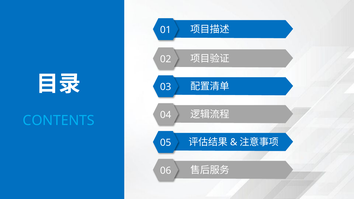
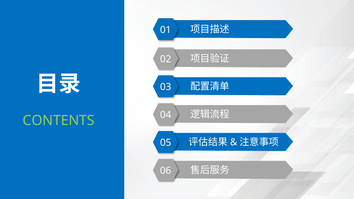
CONTENTS colour: light blue -> light green
